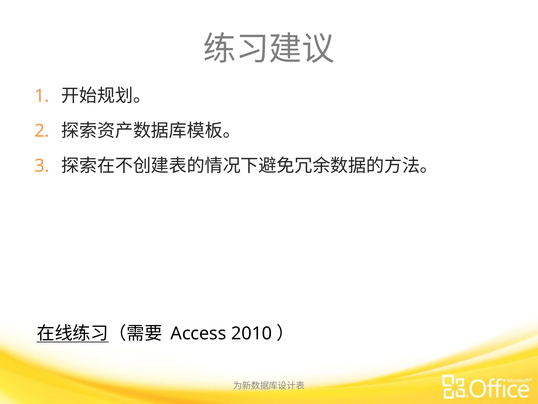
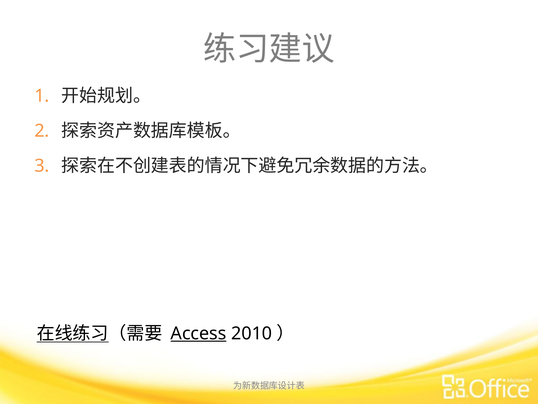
Access underline: none -> present
